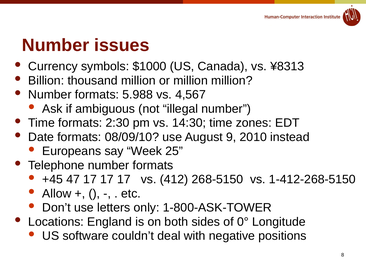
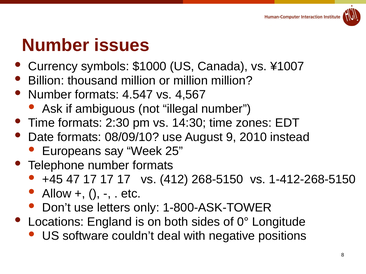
¥8313: ¥8313 -> ¥1007
5.988: 5.988 -> 4.547
